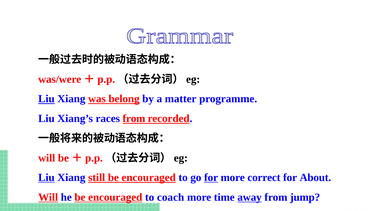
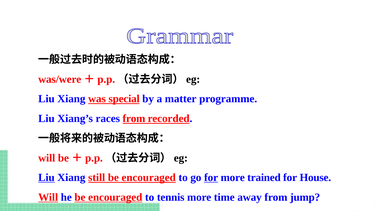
Liu at (46, 99) underline: present -> none
belong: belong -> special
correct: correct -> trained
About: About -> House
coach: coach -> tennis
away underline: present -> none
